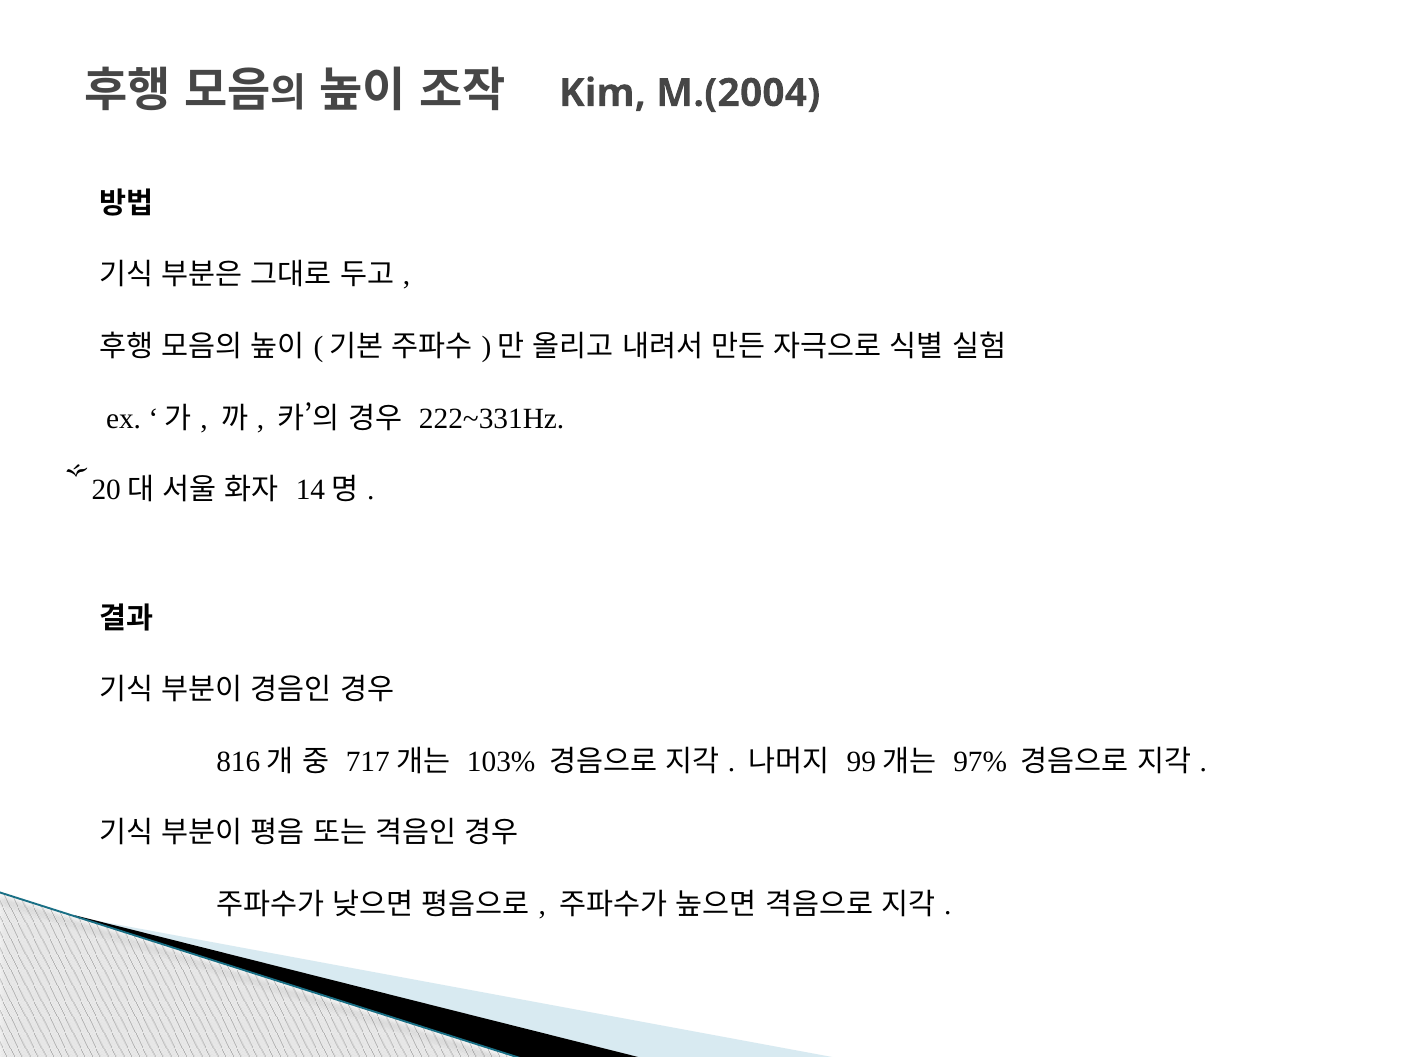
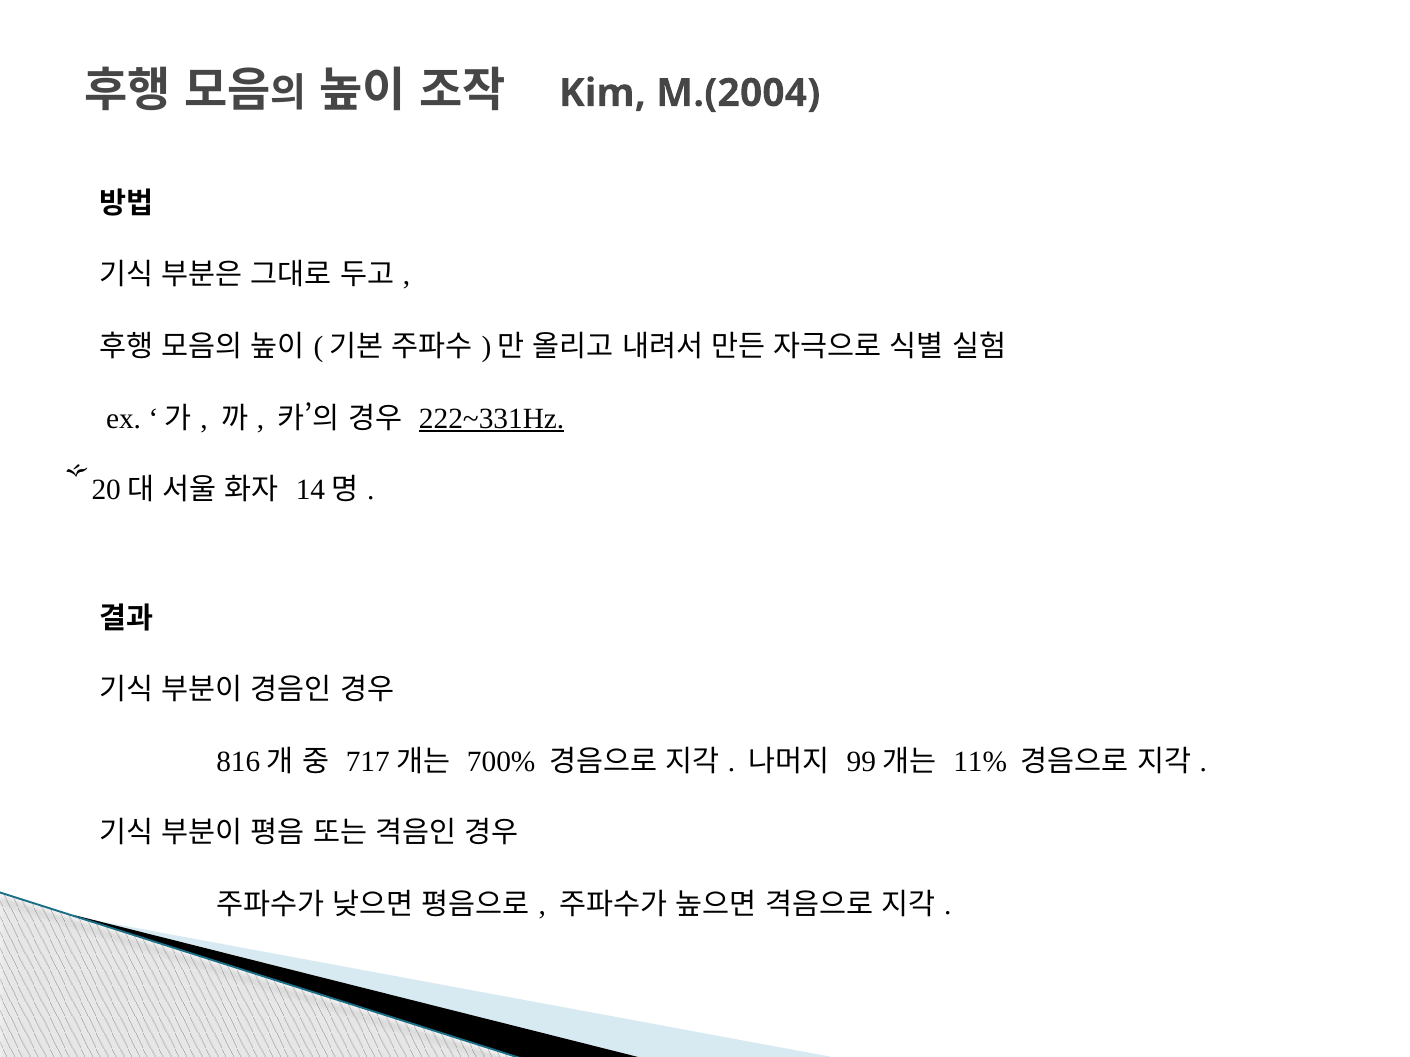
222~331Hz underline: none -> present
103%: 103% -> 700%
97%: 97% -> 11%
